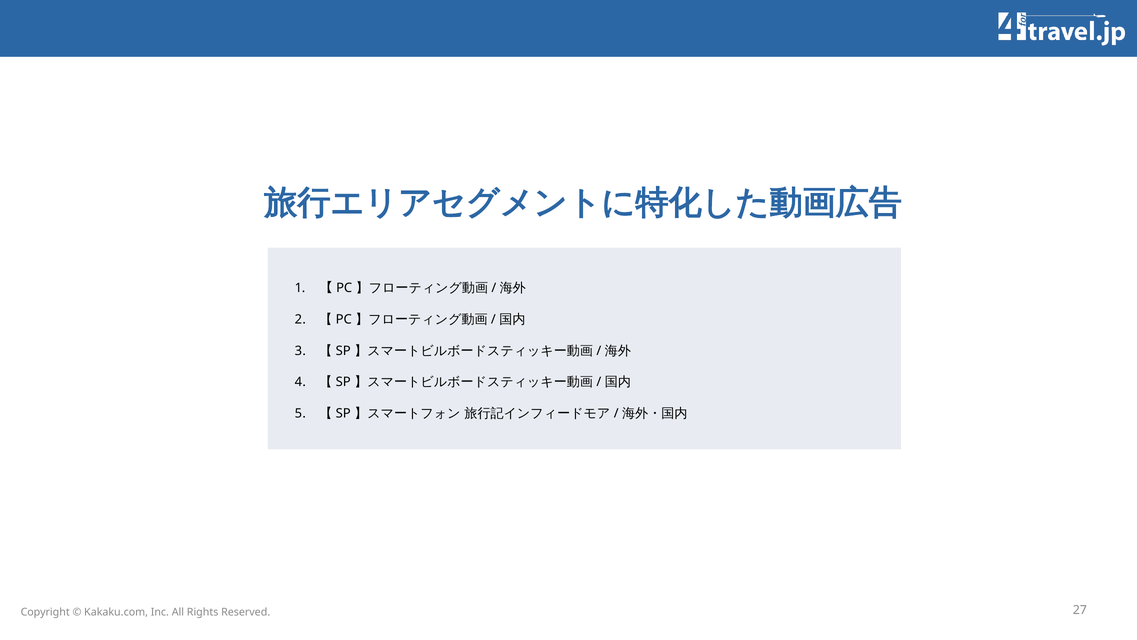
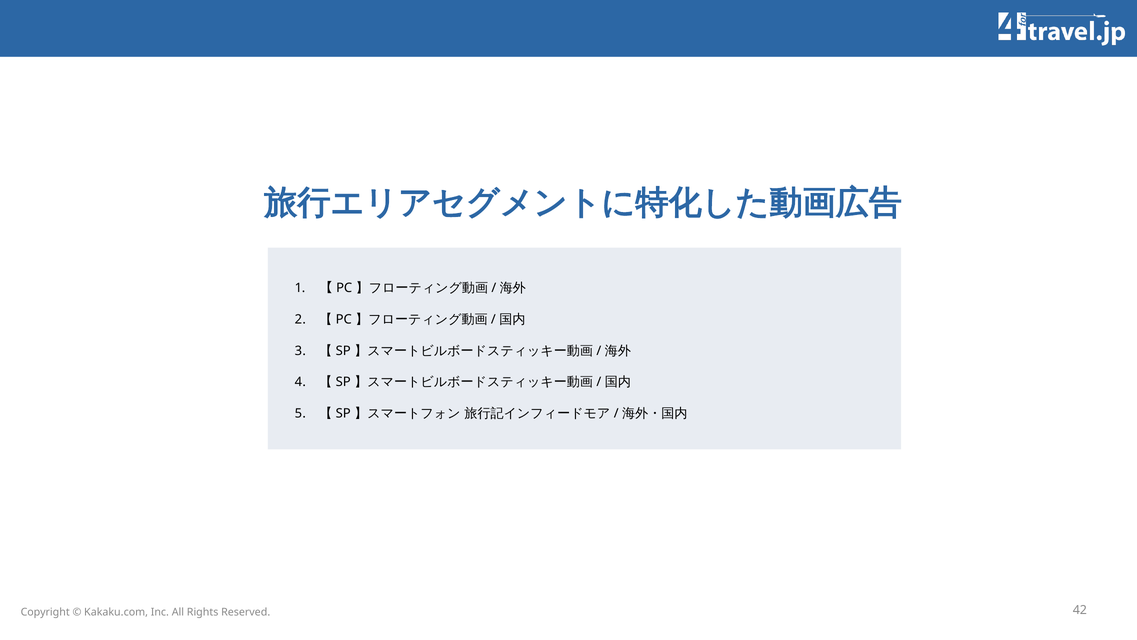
27: 27 -> 42
